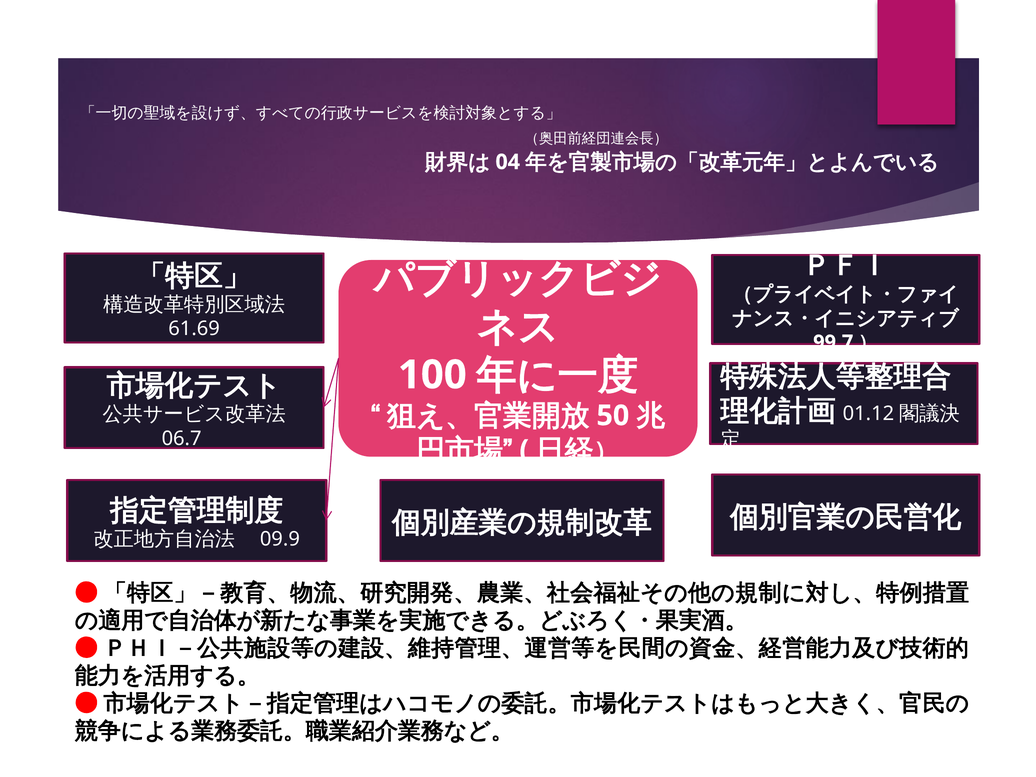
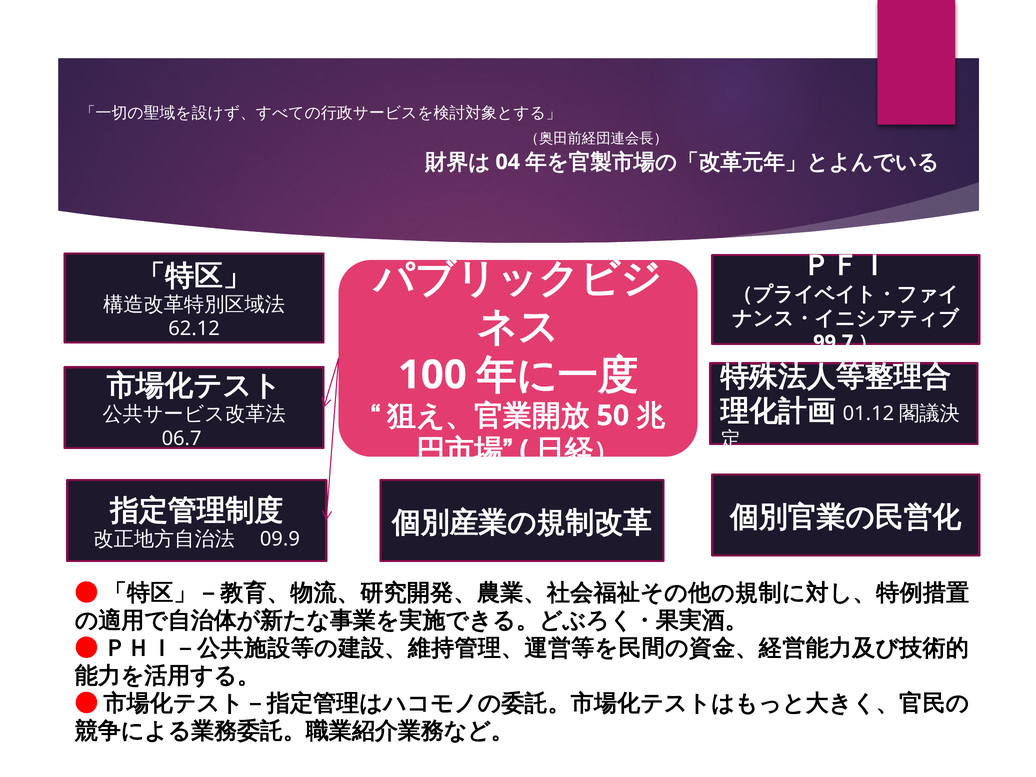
61.69: 61.69 -> 62.12
